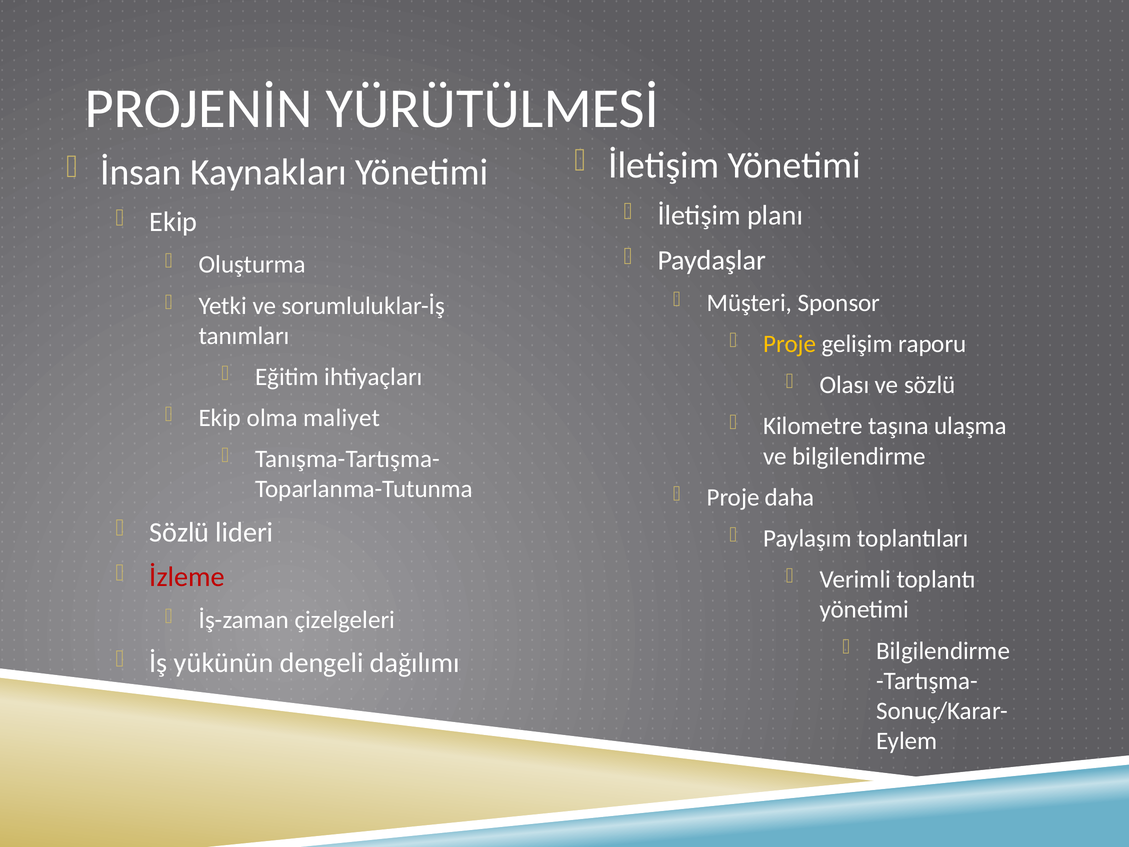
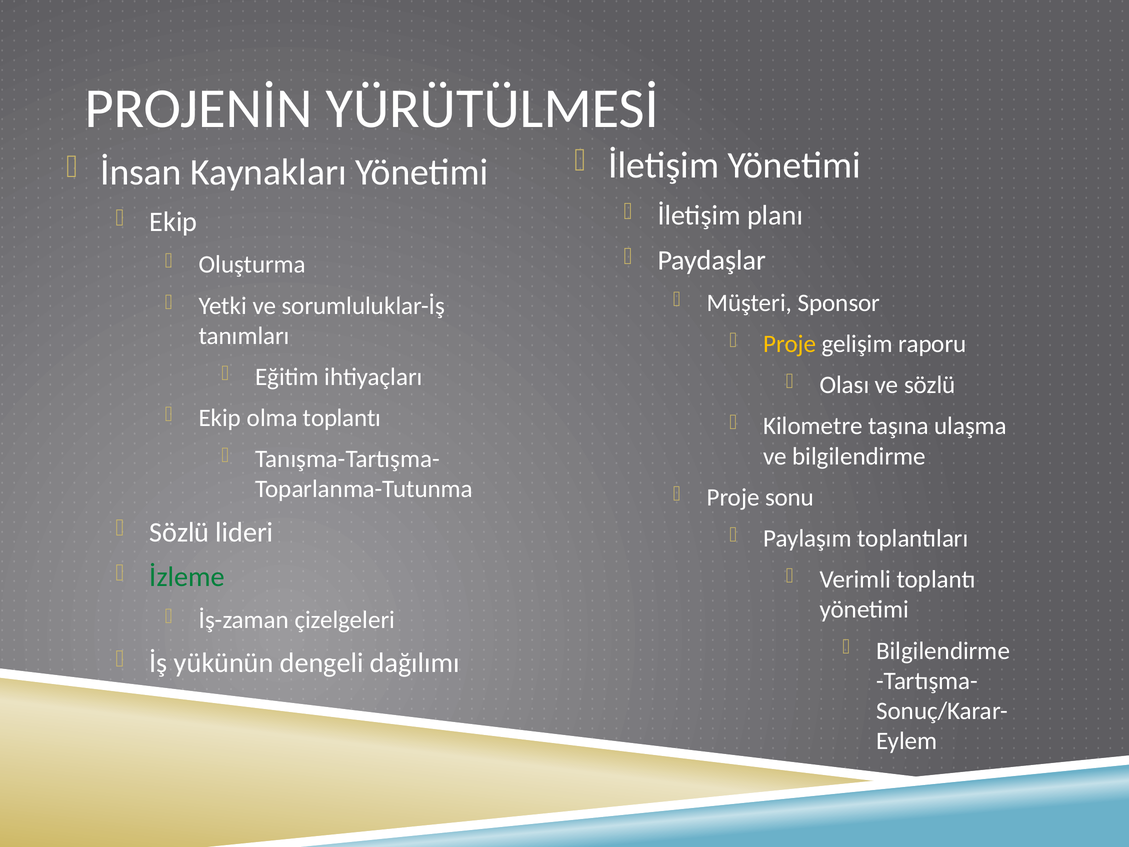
olma maliyet: maliyet -> toplantı
daha: daha -> sonu
İzleme colour: red -> green
